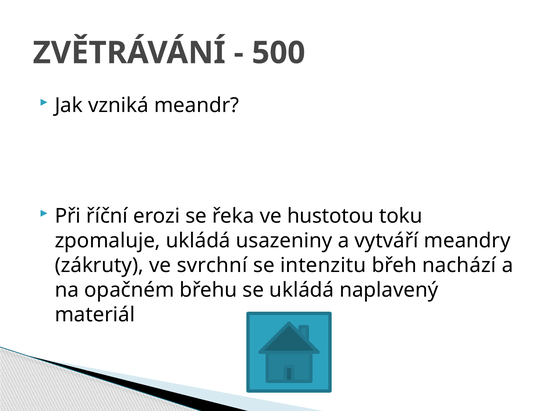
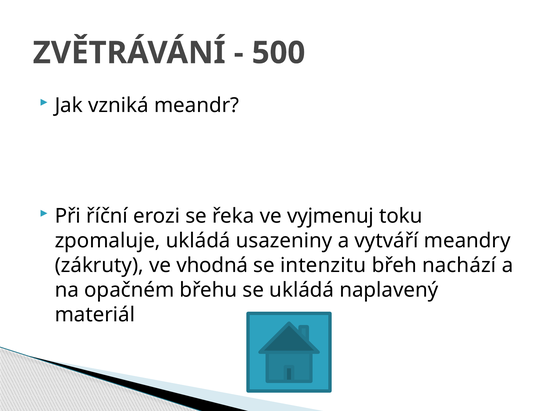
hustotou: hustotou -> vyjmenuj
svrchní: svrchní -> vhodná
